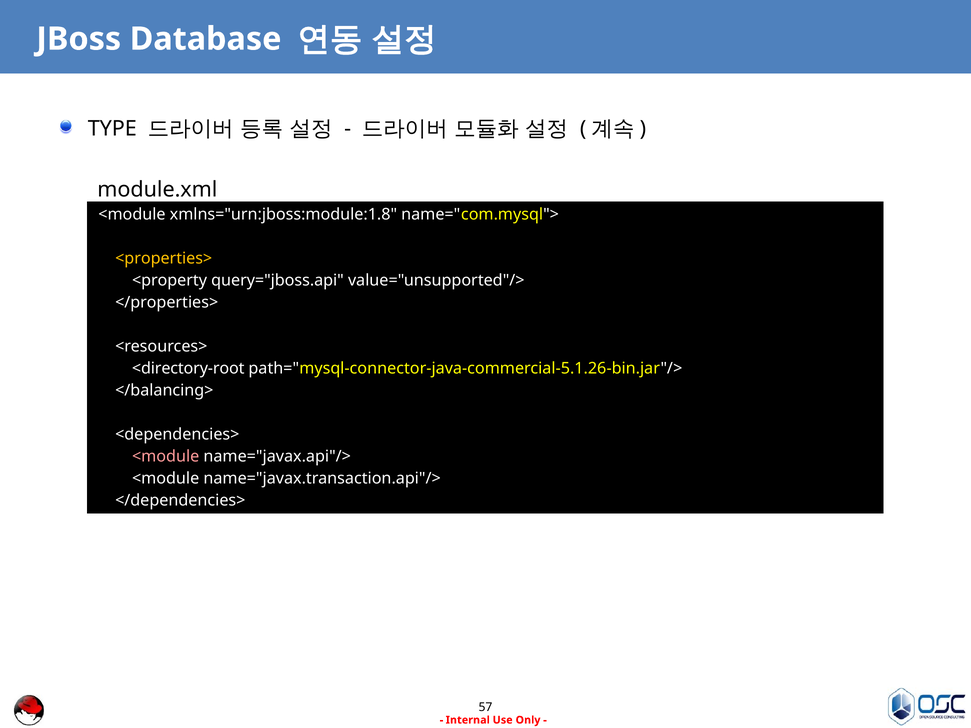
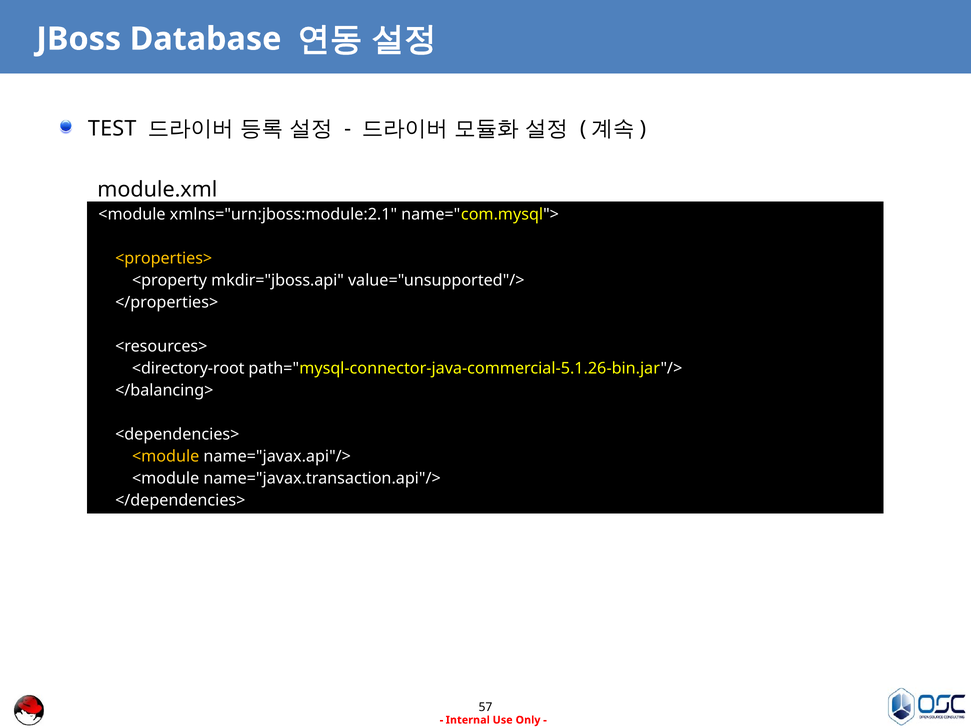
TYPE: TYPE -> TEST
xmlns="urn:jboss:module:1.8: xmlns="urn:jboss:module:1.8 -> xmlns="urn:jboss:module:2.1
query="jboss.api: query="jboss.api -> mkdir="jboss.api
<module at (166, 457) colour: pink -> yellow
